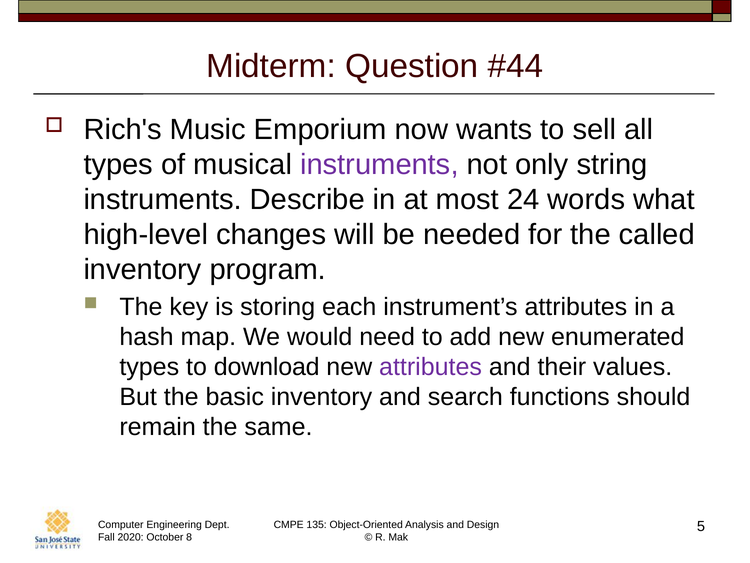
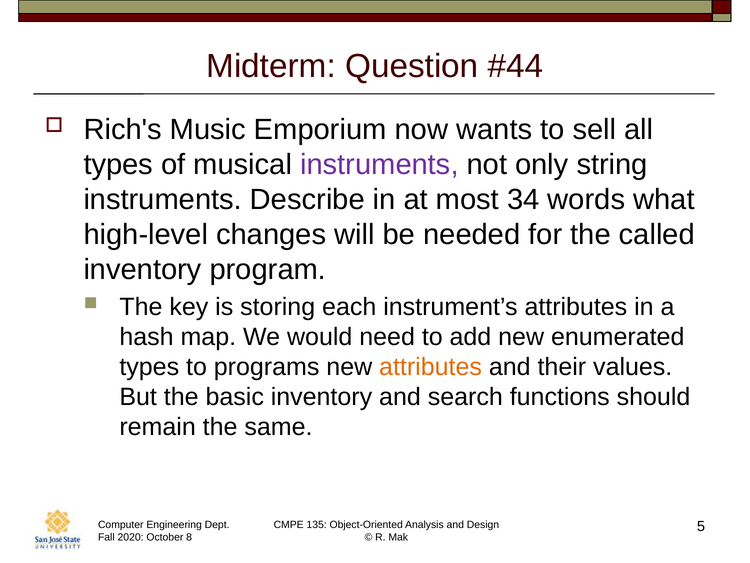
24: 24 -> 34
download: download -> programs
attributes at (431, 367) colour: purple -> orange
